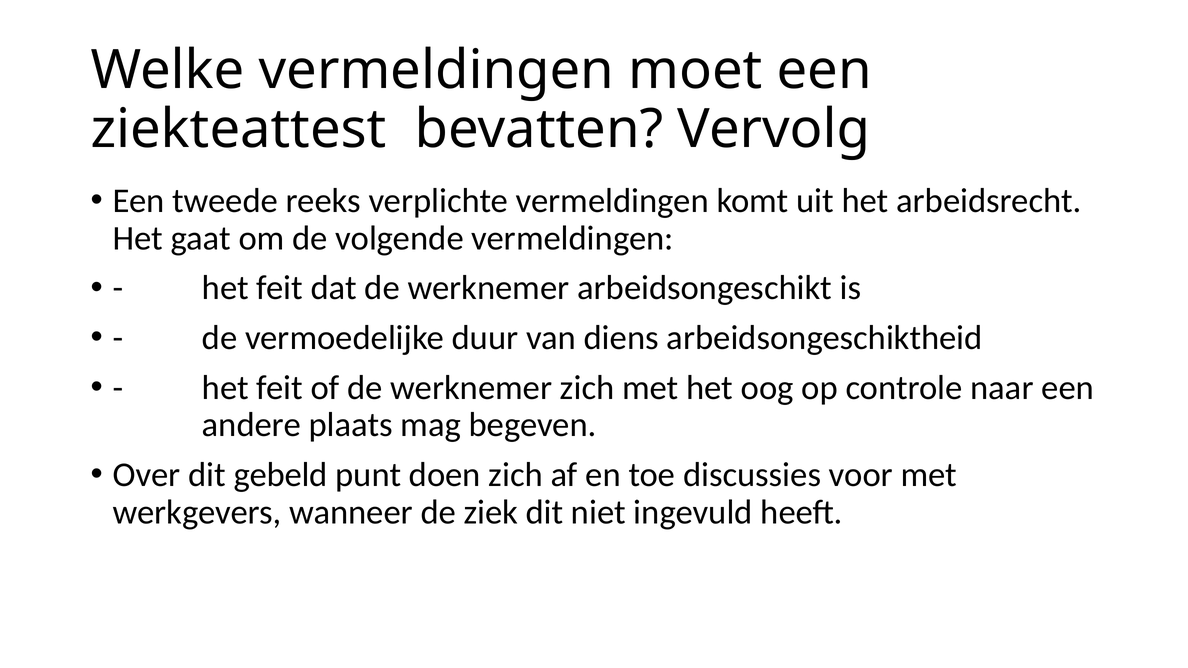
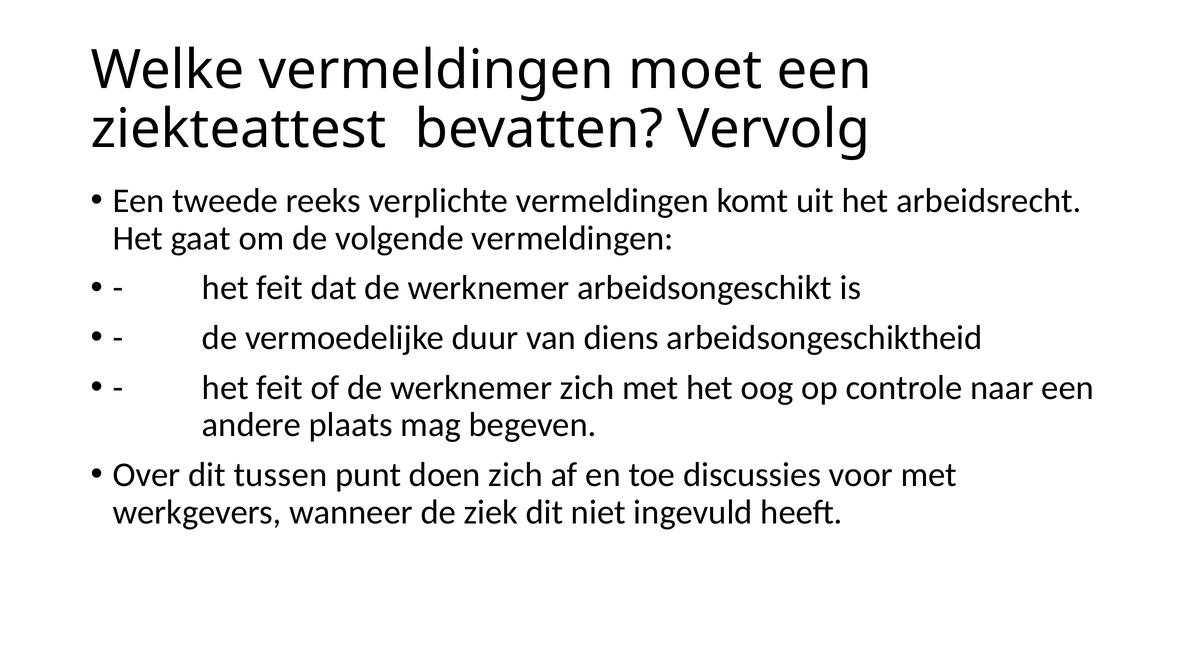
gebeld: gebeld -> tussen
